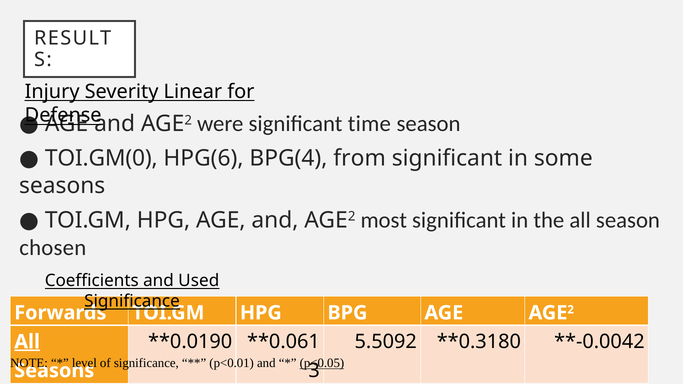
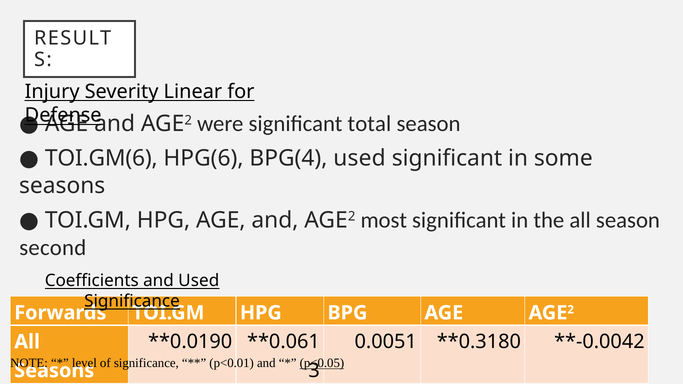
time: time -> total
TOI.GM(0: TOI.GM(0 -> TOI.GM(6
BPG(4 from: from -> used
chosen: chosen -> second
5.5092: 5.5092 -> 0.0051
All at (27, 342) underline: present -> none
